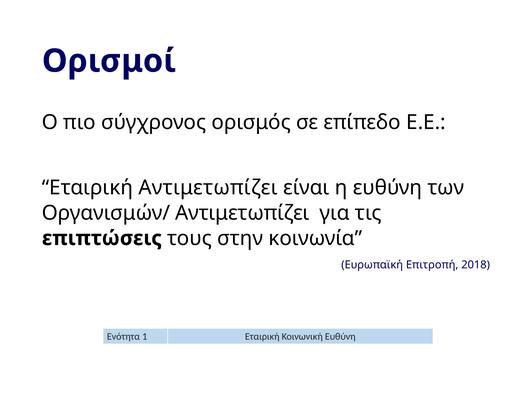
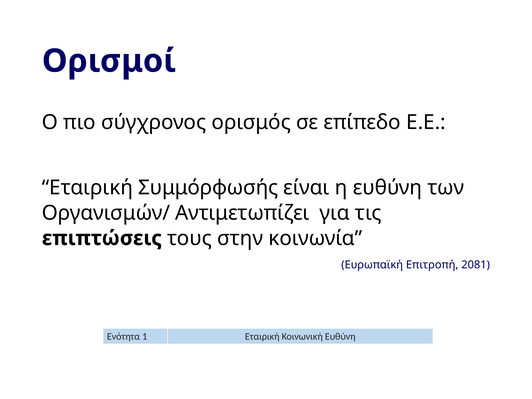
Εταιρική Αντιμετωπίζει: Αντιμετωπίζει -> Συμμόρφωσής
2018: 2018 -> 2081
